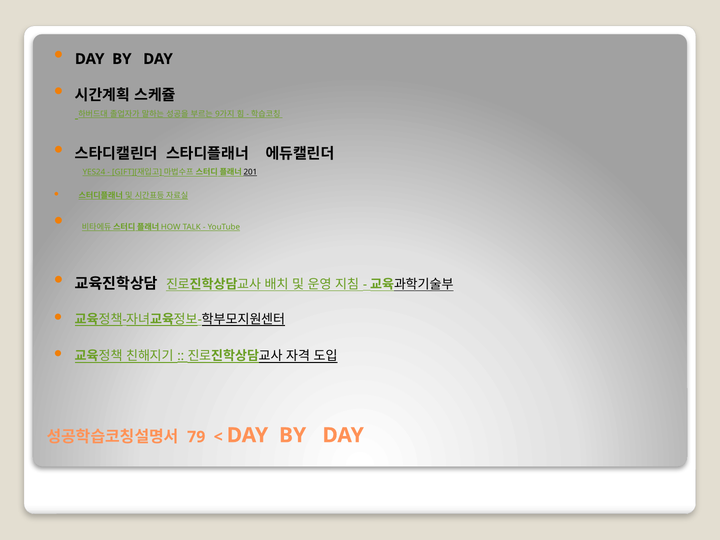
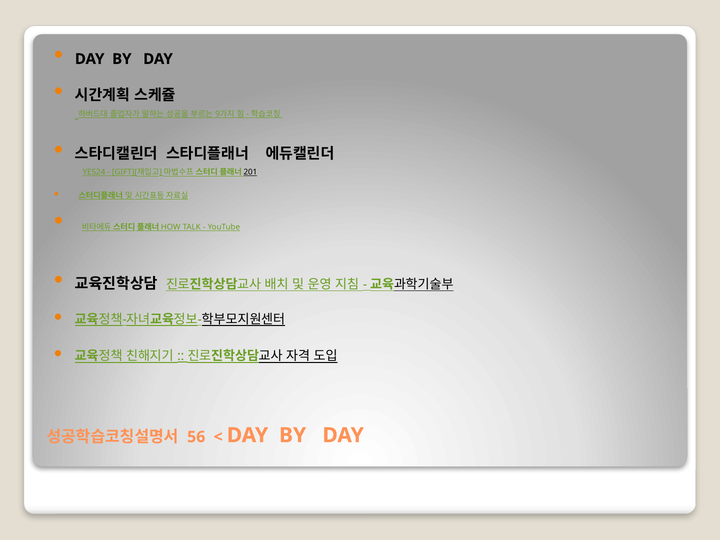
79: 79 -> 56
